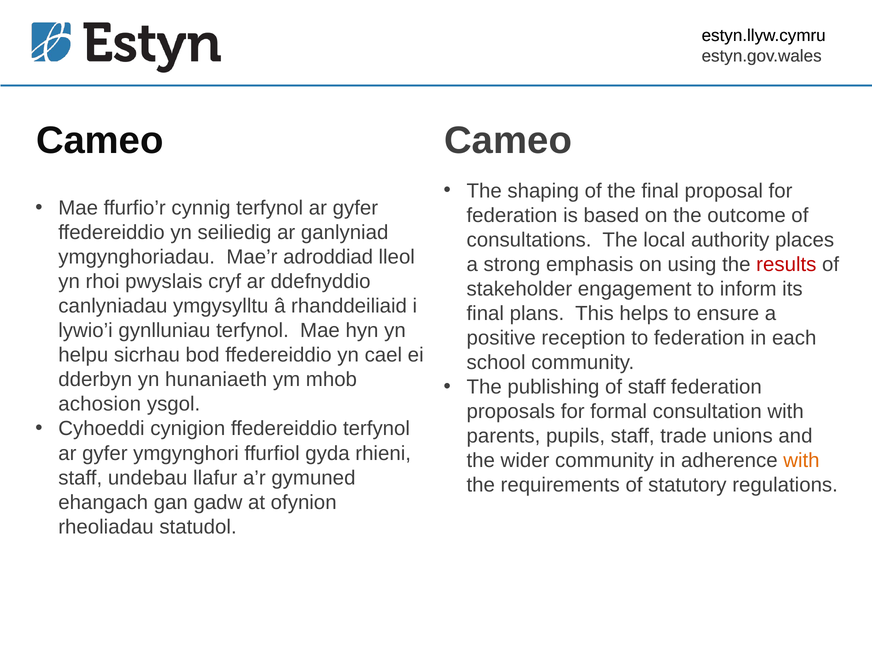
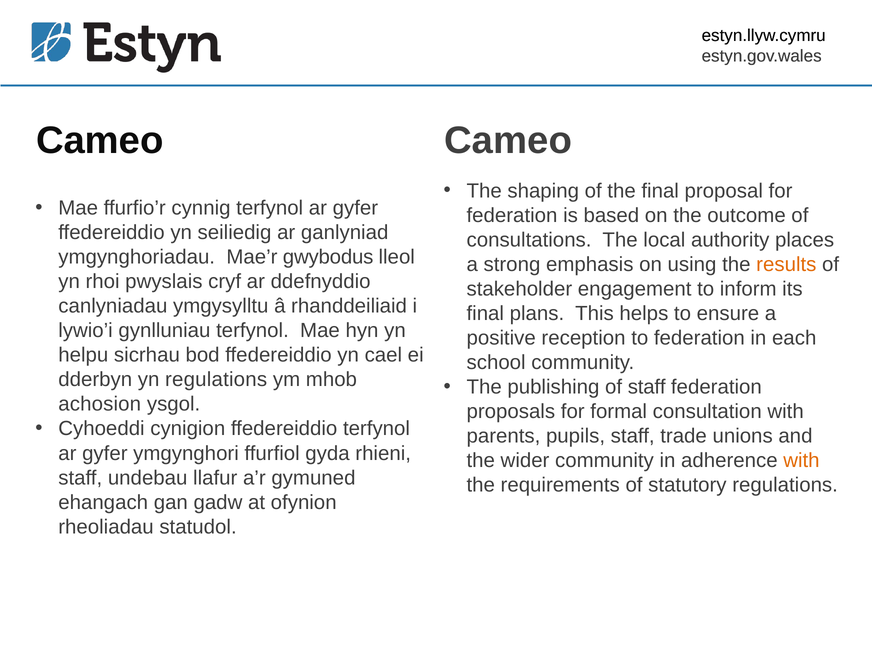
adroddiad: adroddiad -> gwybodus
results colour: red -> orange
yn hunaniaeth: hunaniaeth -> regulations
